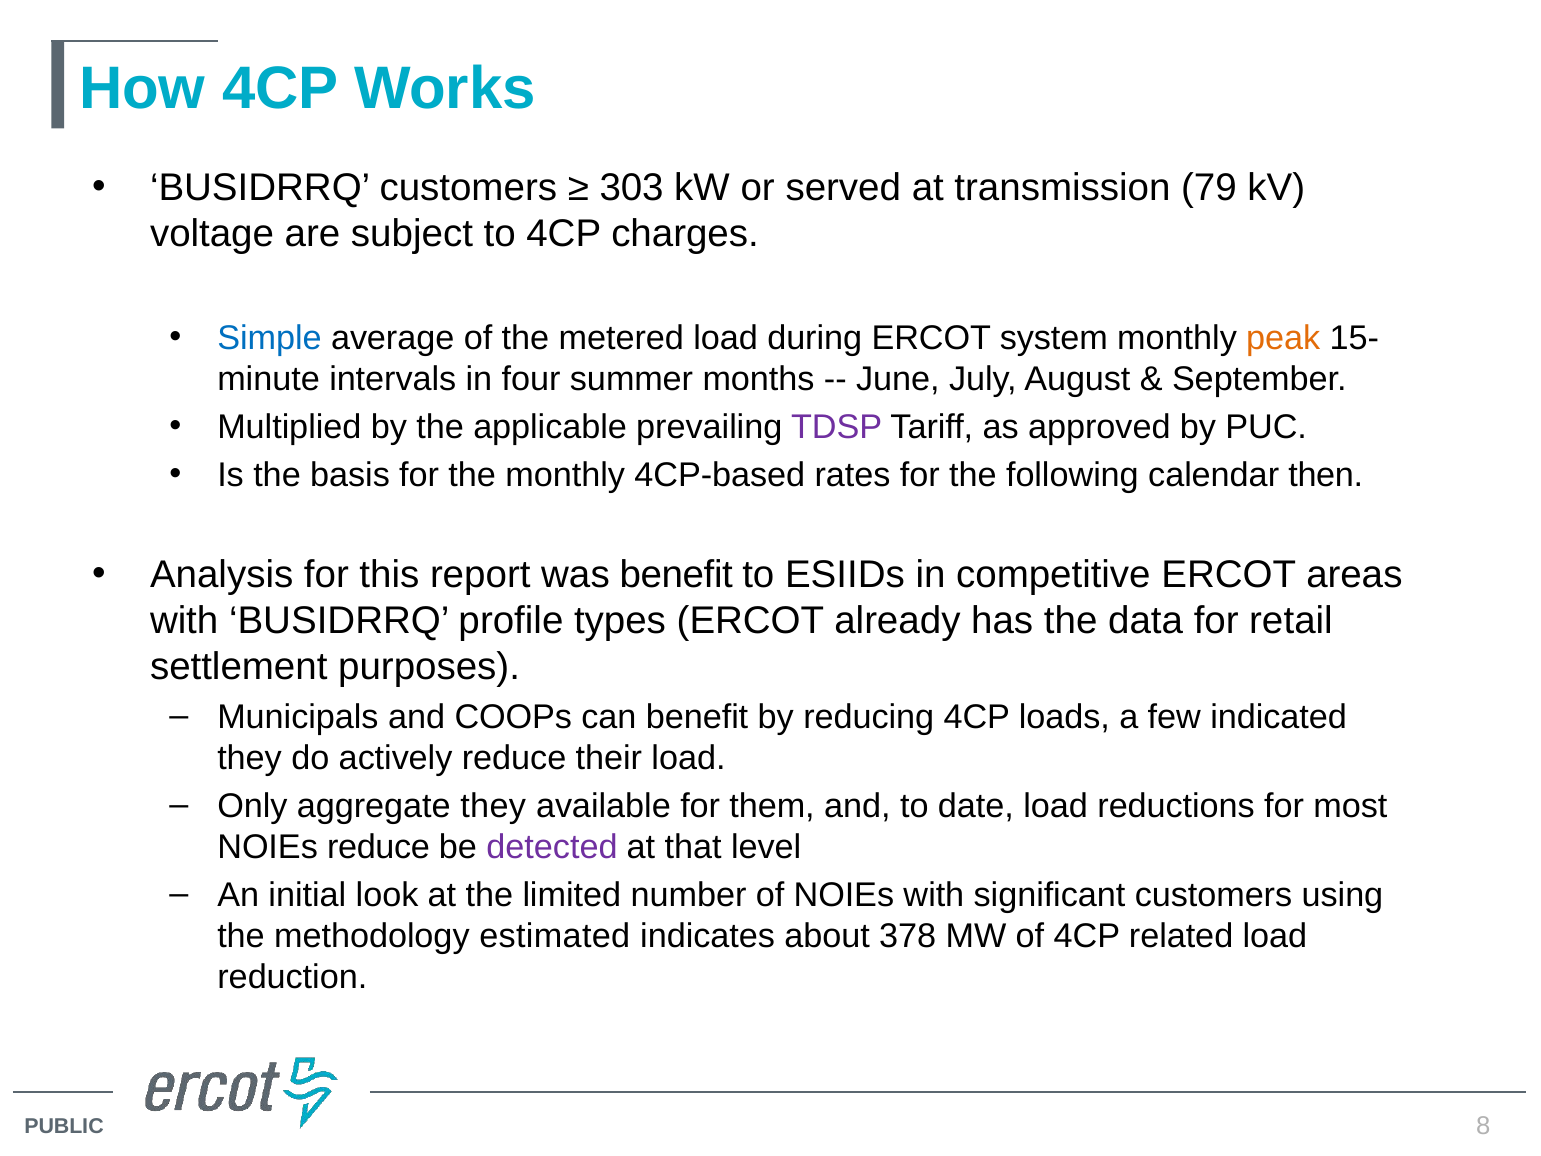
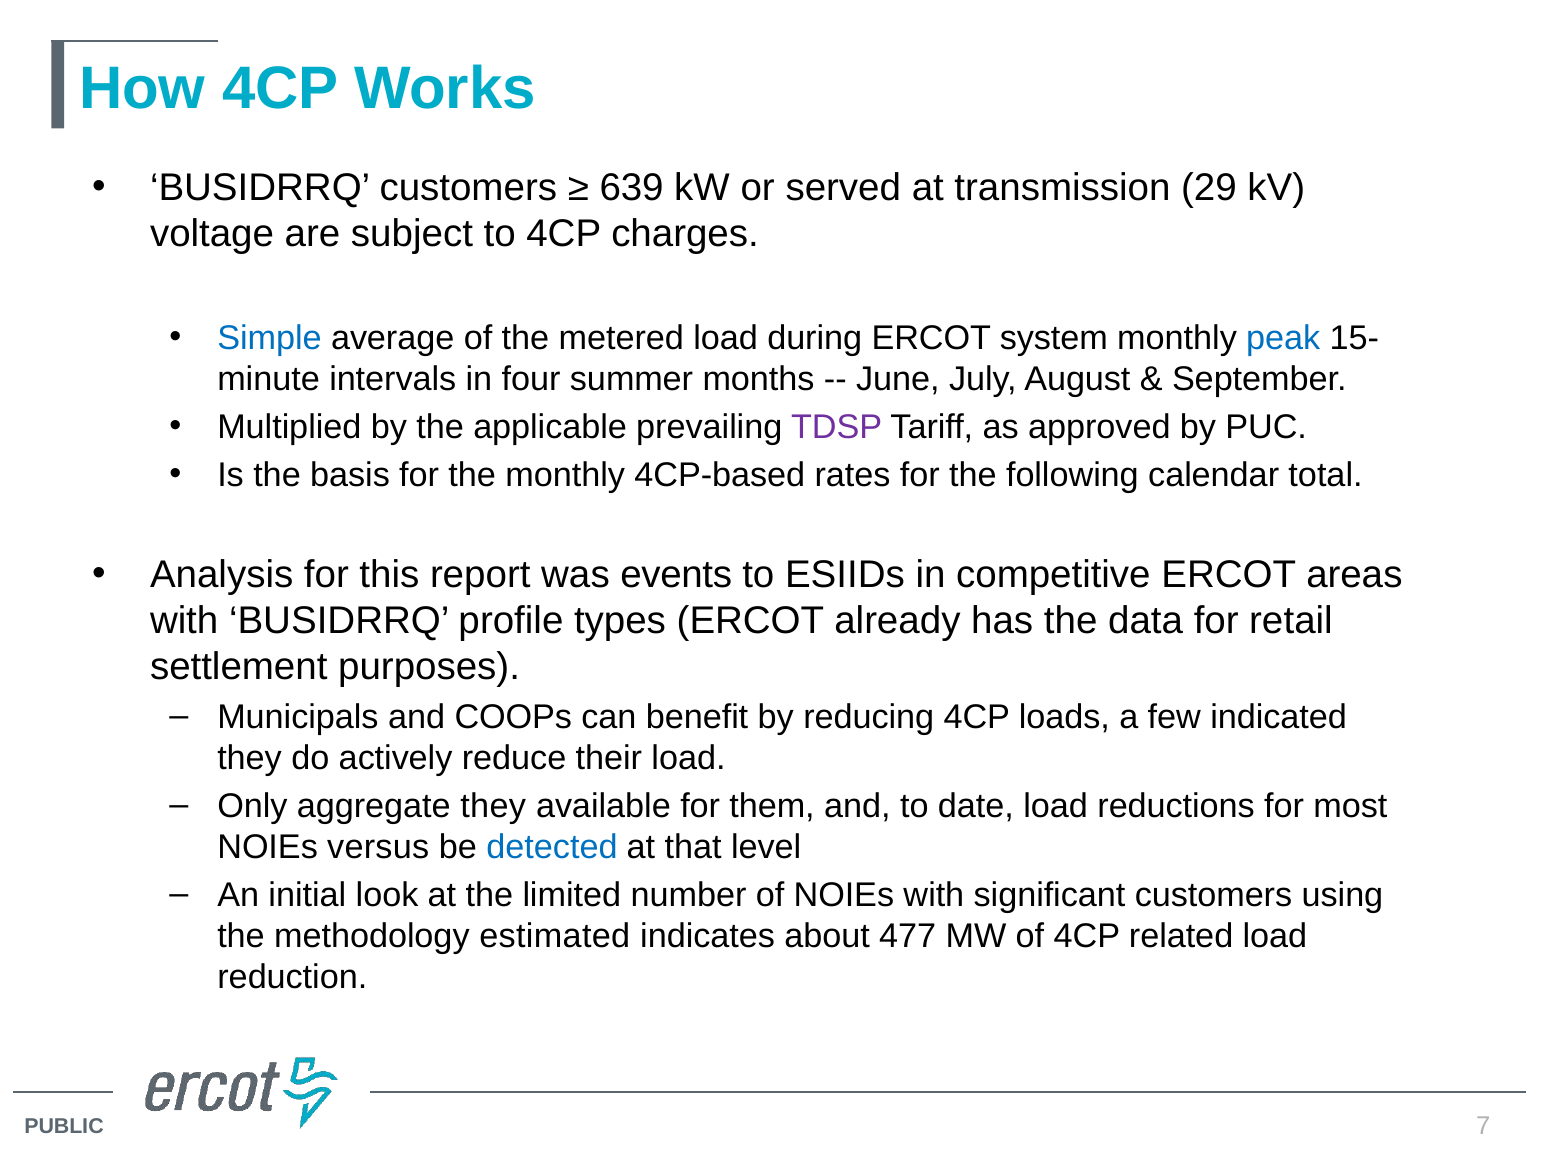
303: 303 -> 639
79: 79 -> 29
peak colour: orange -> blue
then: then -> total
was benefit: benefit -> events
NOIEs reduce: reduce -> versus
detected colour: purple -> blue
378: 378 -> 477
8: 8 -> 7
